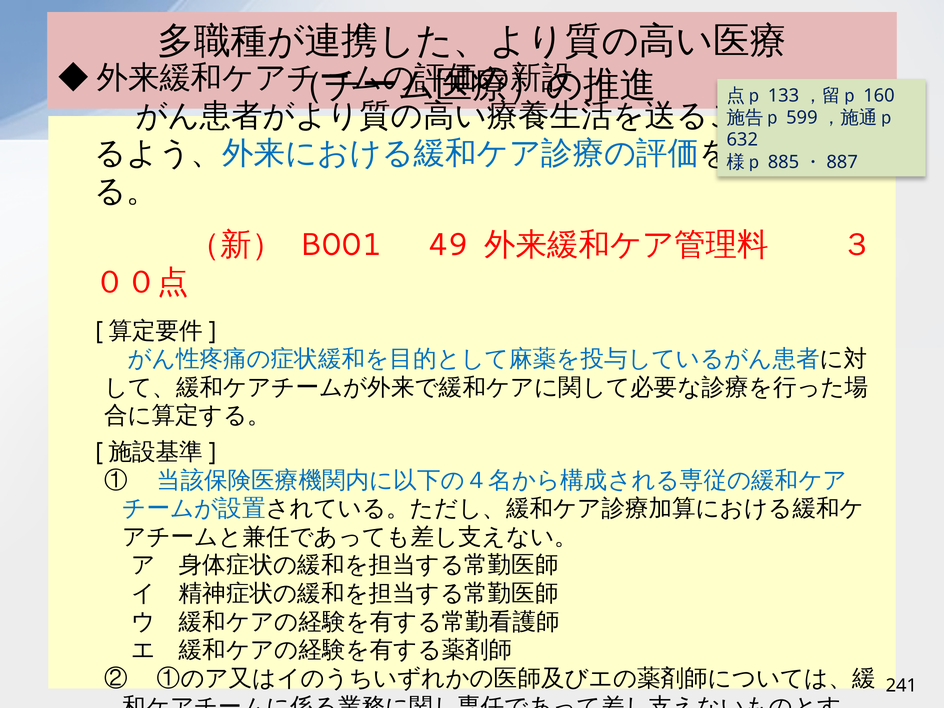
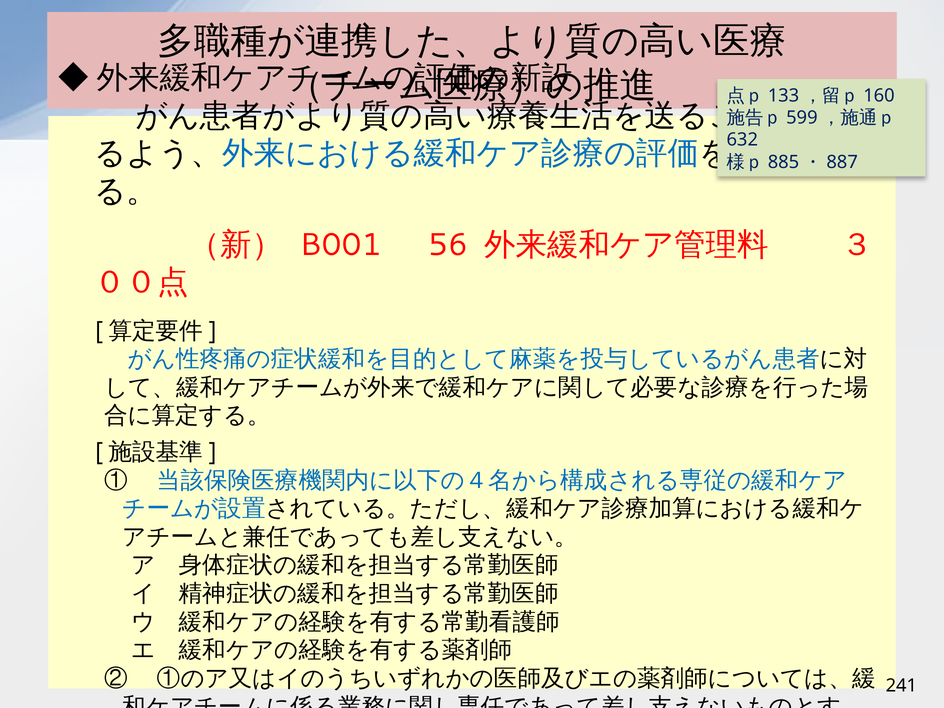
49: 49 -> 56
